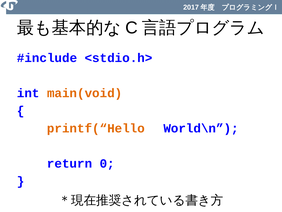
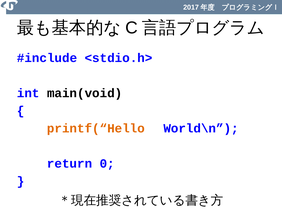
main(void colour: orange -> black
